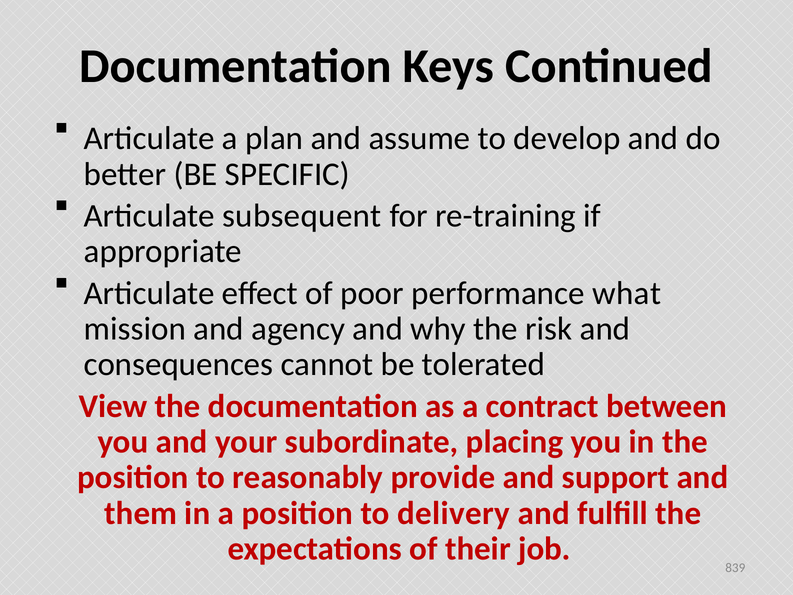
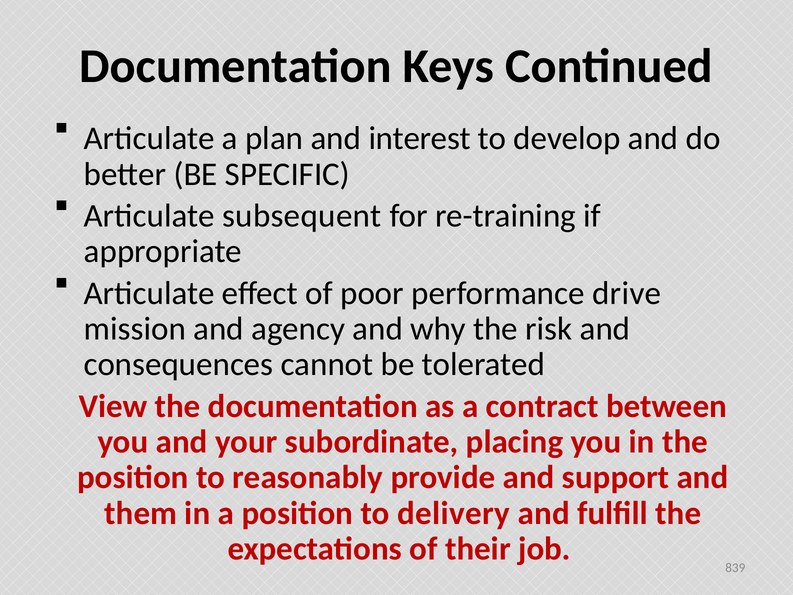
assume: assume -> interest
what: what -> drive
